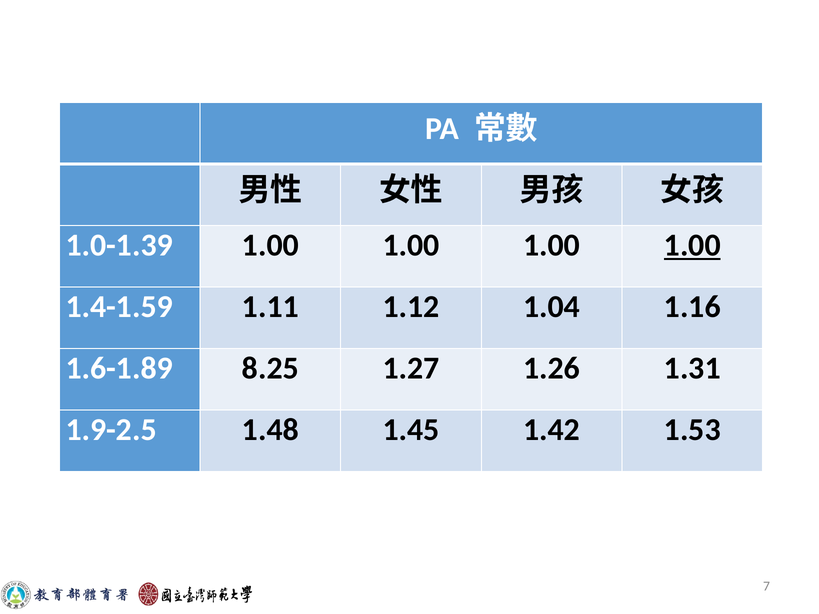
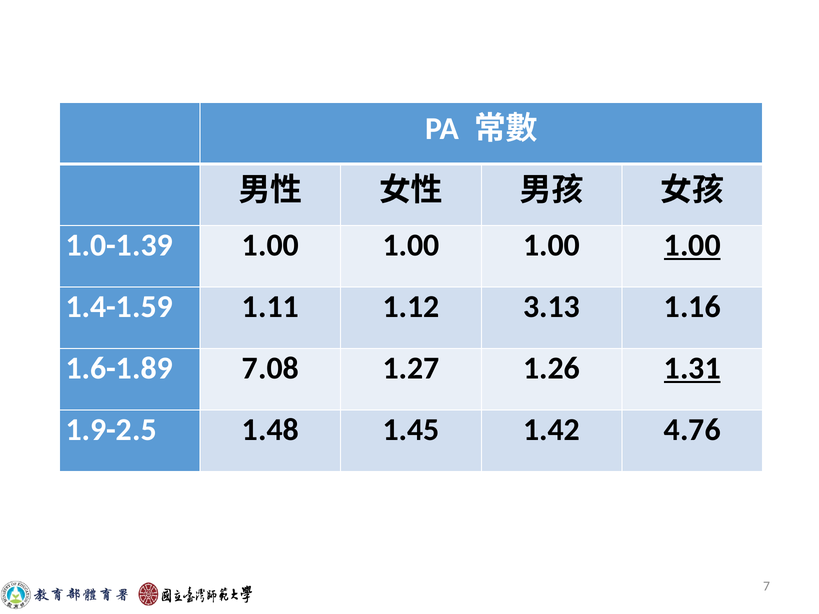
1.04: 1.04 -> 3.13
8.25: 8.25 -> 7.08
1.31 underline: none -> present
1.53: 1.53 -> 4.76
